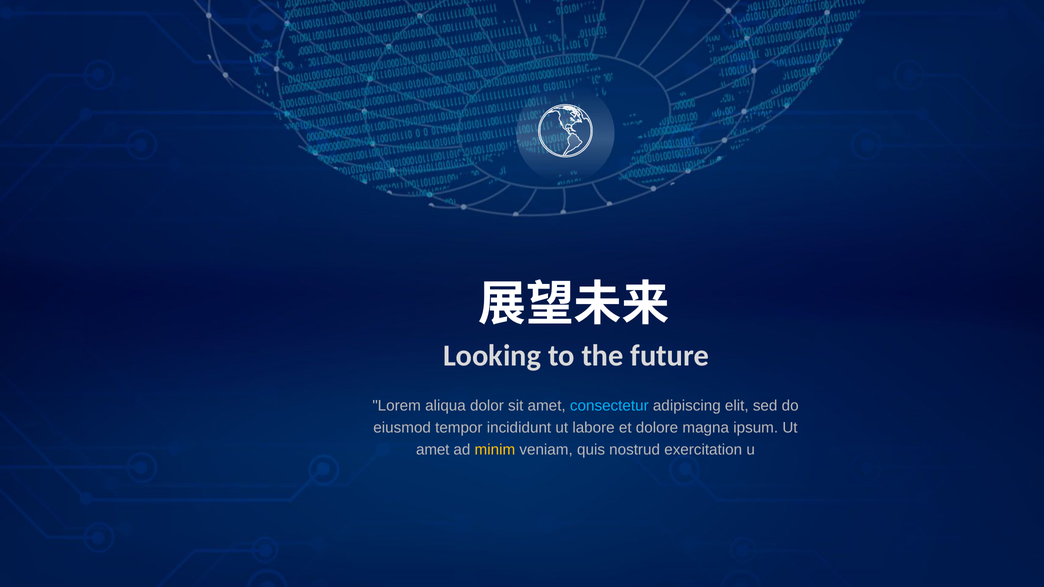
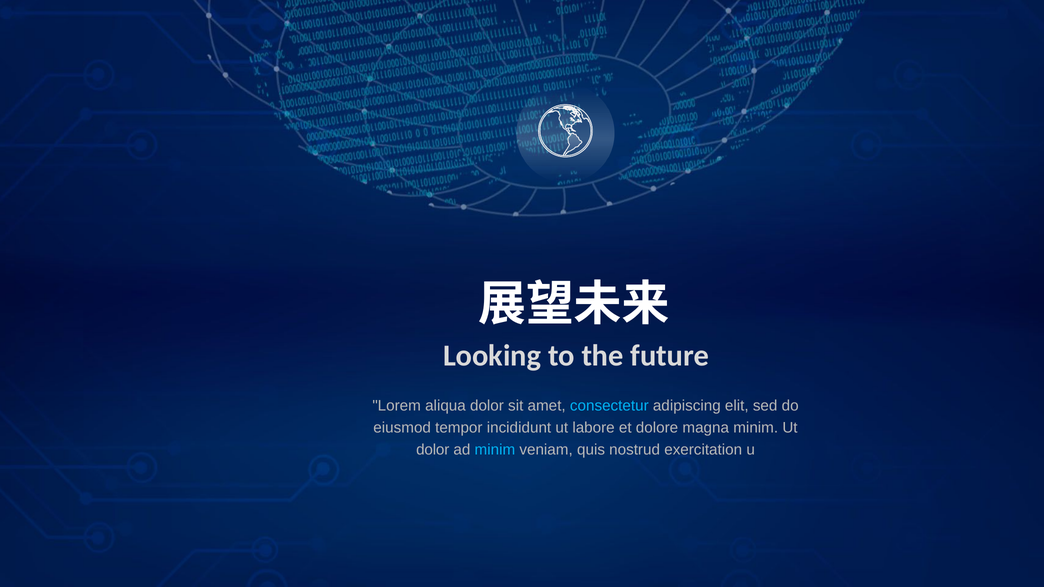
magna ipsum: ipsum -> minim
amet at (433, 450): amet -> dolor
minim at (495, 450) colour: yellow -> light blue
